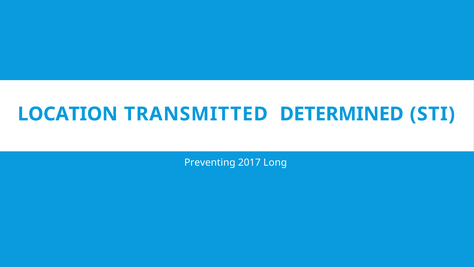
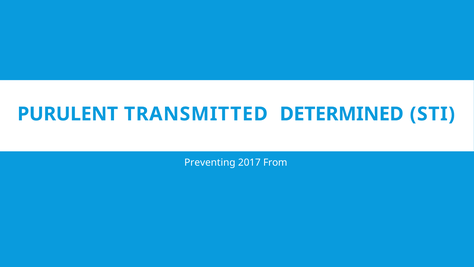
LOCATION: LOCATION -> PURULENT
Long: Long -> From
